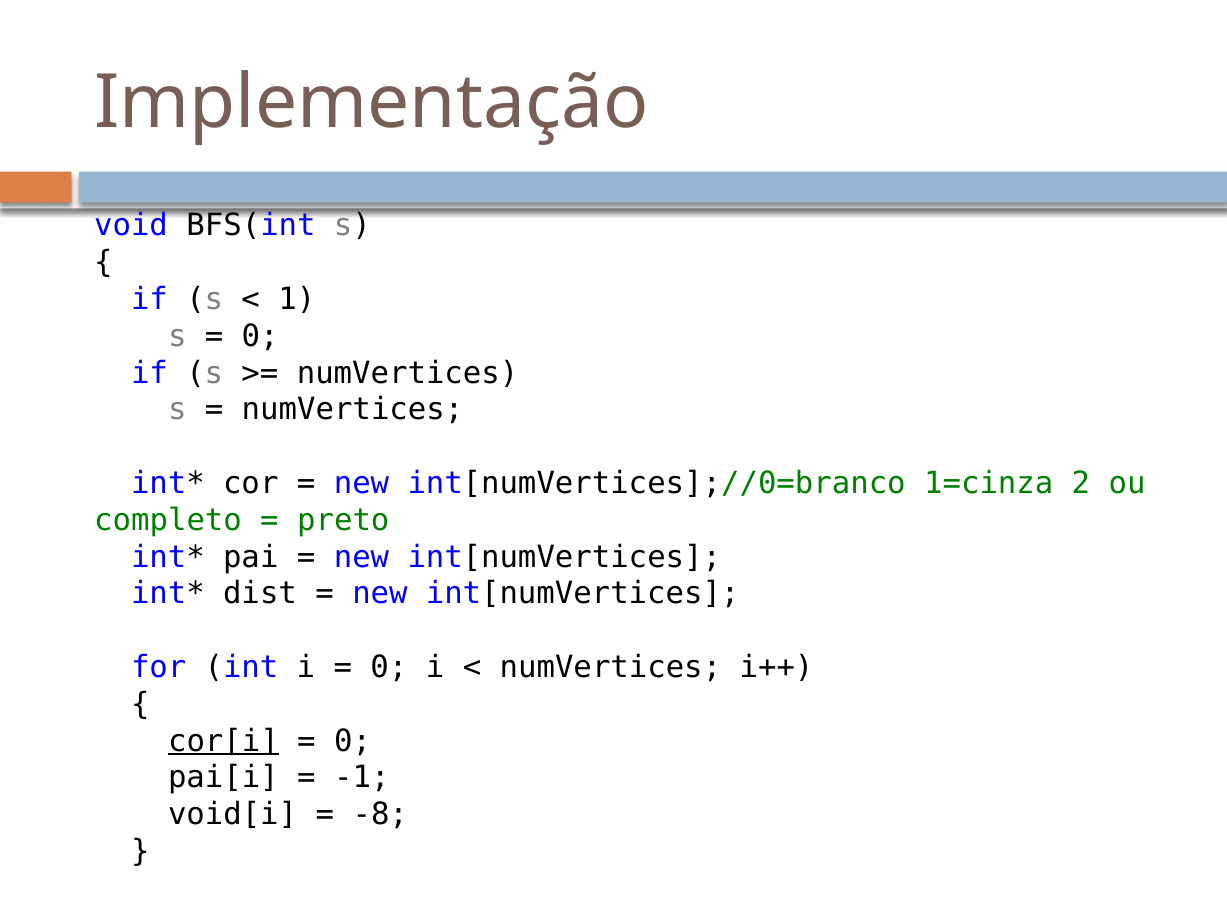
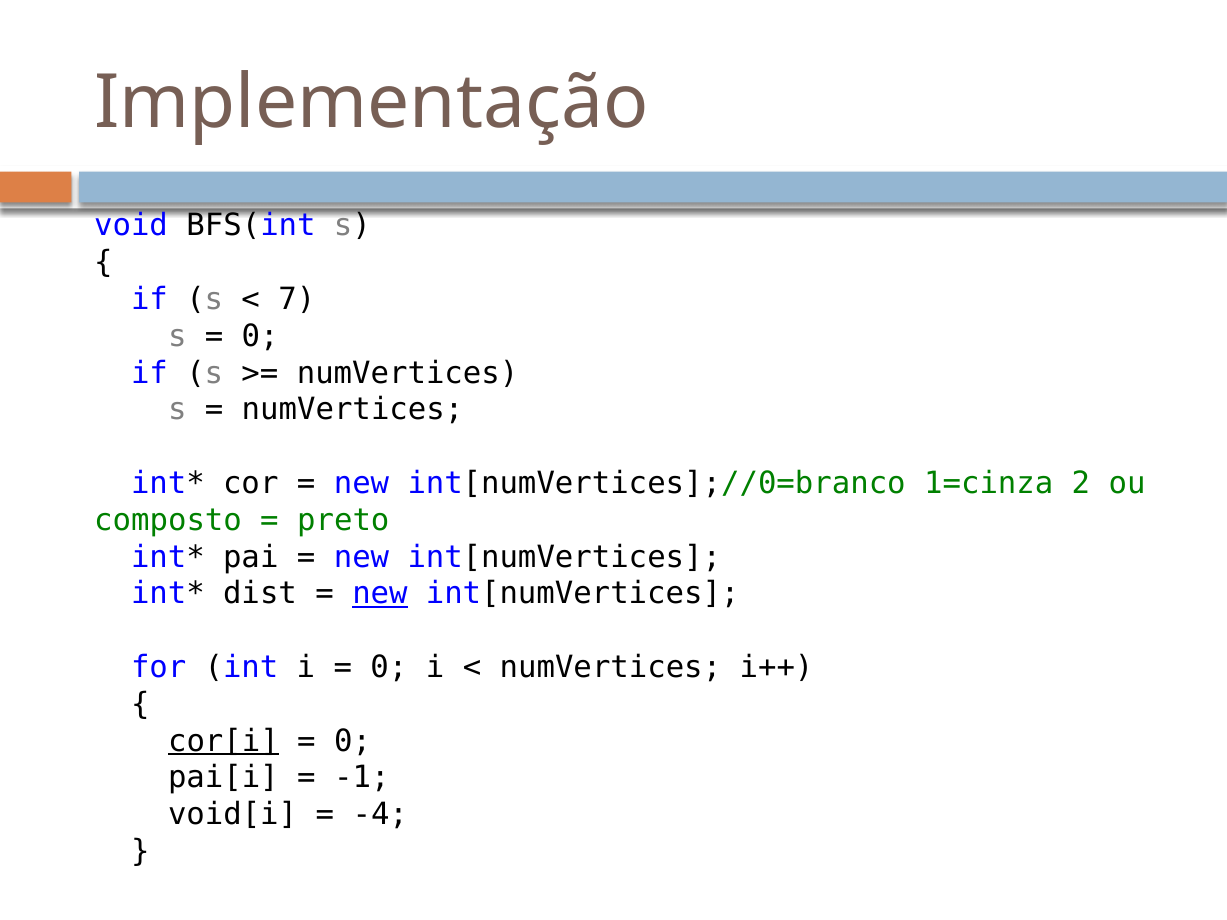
1: 1 -> 7
completo: completo -> composto
new at (380, 594) underline: none -> present
-8: -8 -> -4
